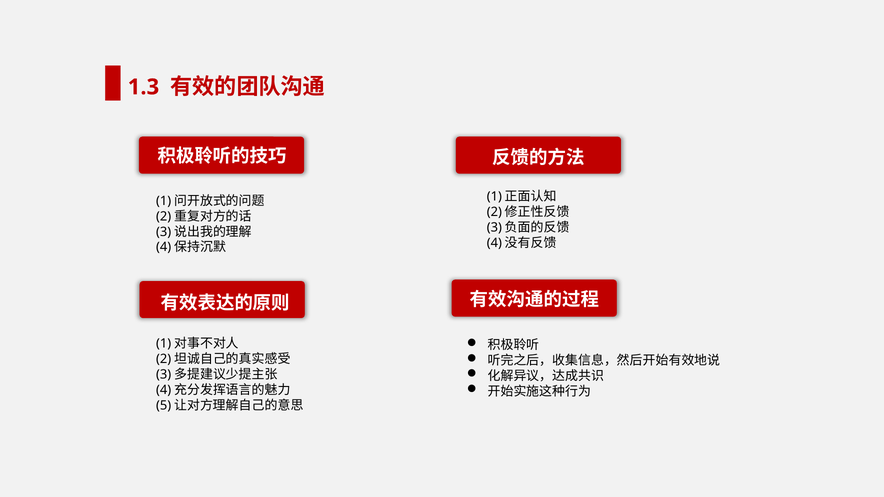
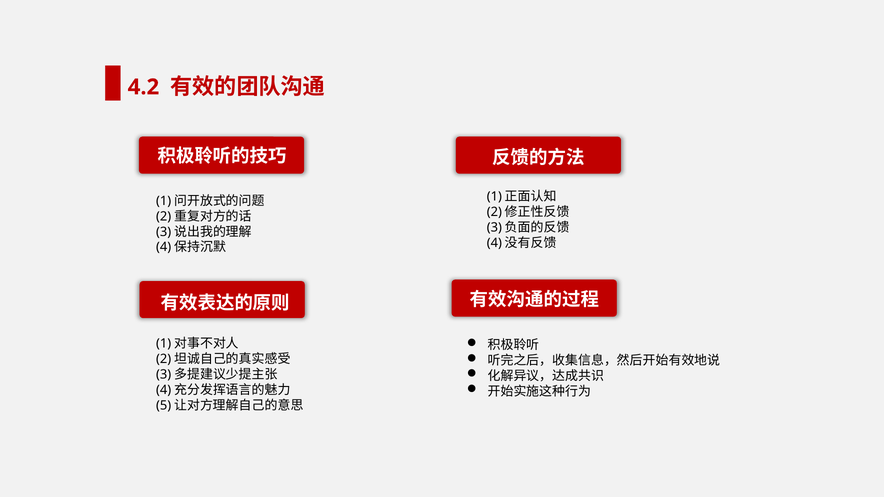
1.3: 1.3 -> 4.2
